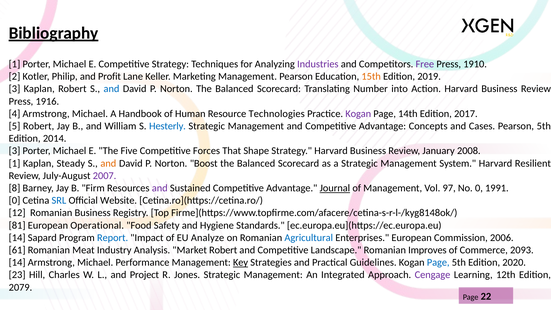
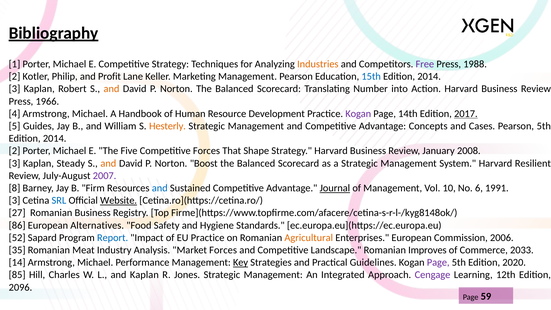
Industries colour: purple -> orange
1910: 1910 -> 1988
15th colour: orange -> blue
2019 at (429, 76): 2019 -> 2014
and at (111, 89) colour: blue -> orange
1916: 1916 -> 1966
Technologies: Technologies -> Development
2017 underline: none -> present
5 Robert: Robert -> Guides
Hesterly colour: blue -> orange
3 at (14, 151): 3 -> 2
1 at (14, 163): 1 -> 3
and at (160, 188) colour: purple -> blue
97: 97 -> 10
No 0: 0 -> 6
0 at (14, 200): 0 -> 3
Website underline: none -> present
12: 12 -> 27
81: 81 -> 86
Operational: Operational -> Alternatives
14 at (17, 238): 14 -> 52
EU Analyze: Analyze -> Practice
Agricultural colour: blue -> orange
61: 61 -> 35
Market Robert: Robert -> Forces
2093: 2093 -> 2033
Page at (438, 262) colour: blue -> purple
23: 23 -> 85
and Project: Project -> Kaplan
2079: 2079 -> 2096
22: 22 -> 59
